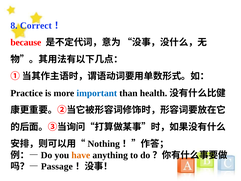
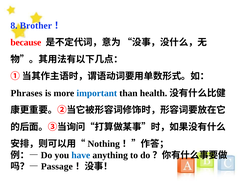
Correct: Correct -> Brother
Practice: Practice -> Phrases
have colour: orange -> blue
